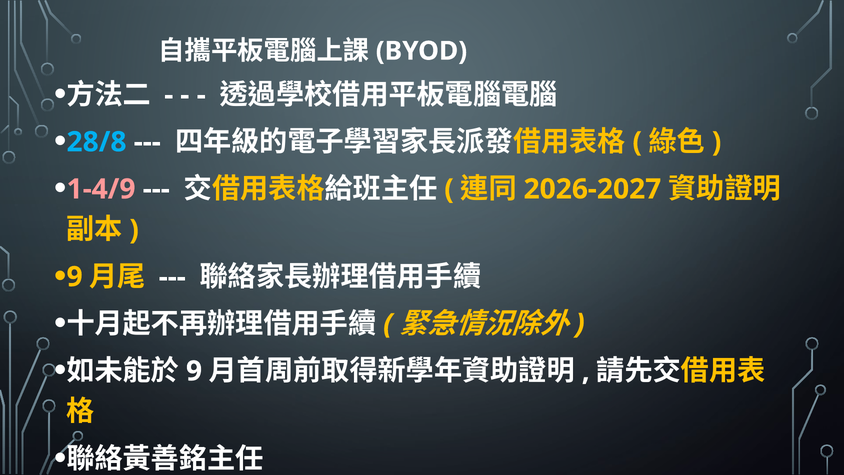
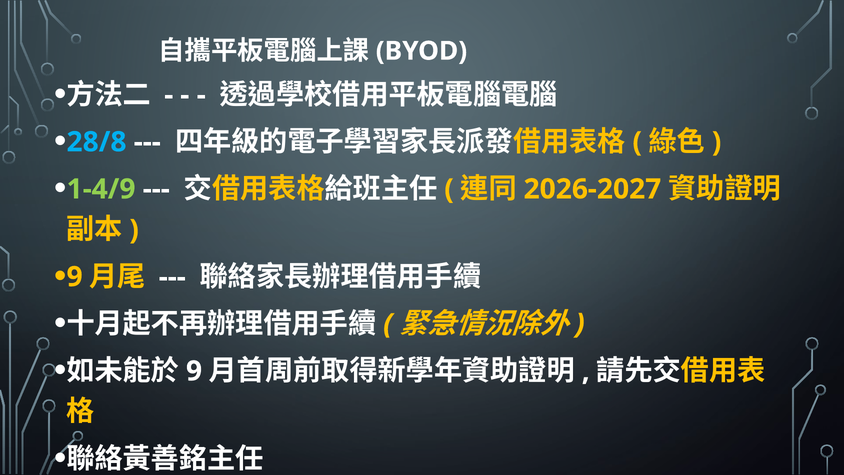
1-4/9 colour: pink -> light green
